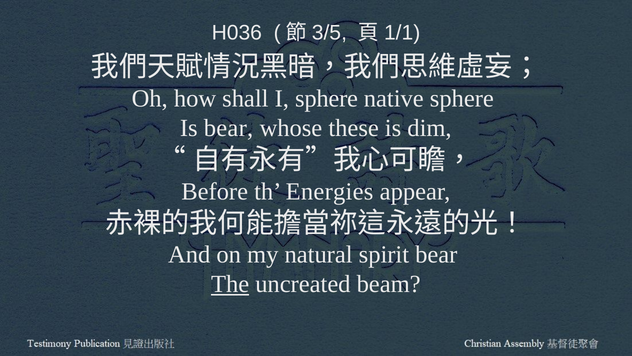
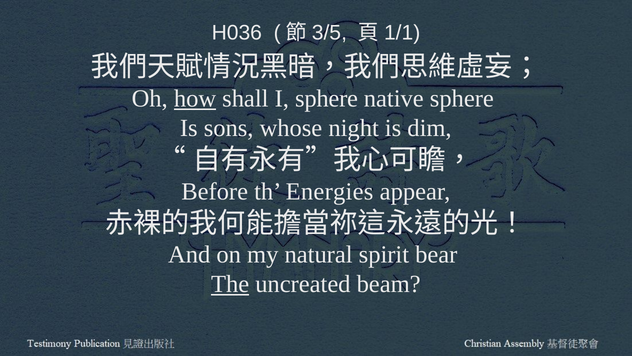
how underline: none -> present
Is bear: bear -> sons
these: these -> night
